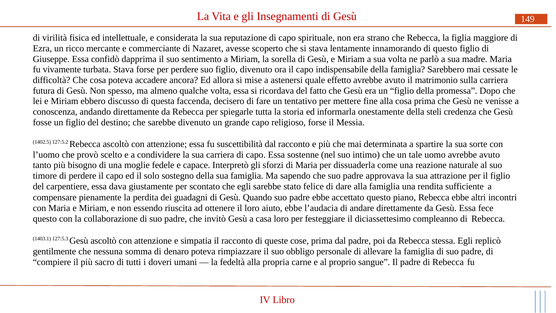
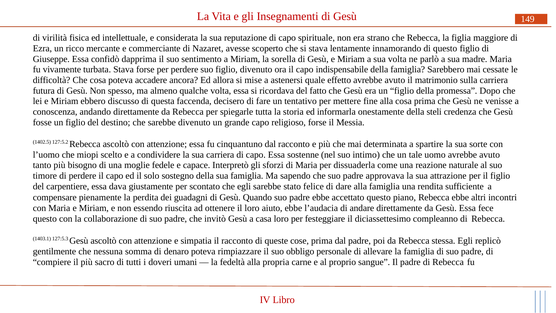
suscettibilità: suscettibilità -> cinquantuno
provò: provò -> miopi
